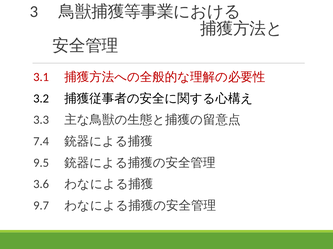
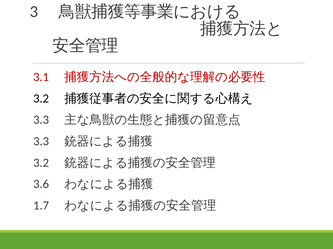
7.4 at (41, 142): 7.4 -> 3.3
9.5 at (41, 163): 9.5 -> 3.2
9.7: 9.7 -> 1.7
